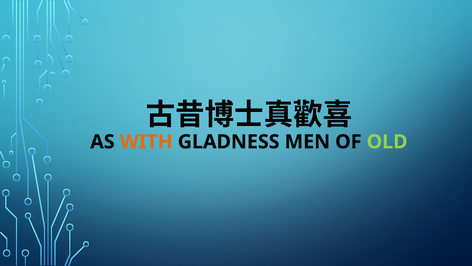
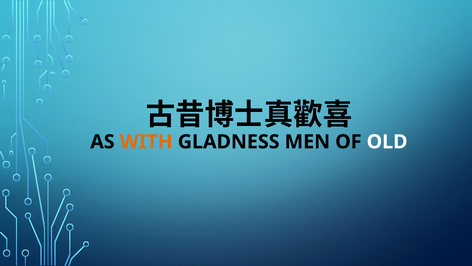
OLD colour: light green -> white
